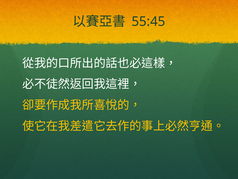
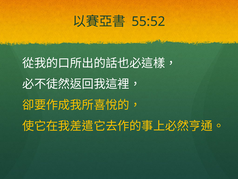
55:45: 55:45 -> 55:52
